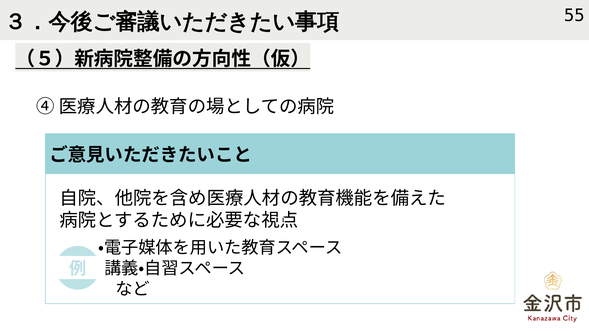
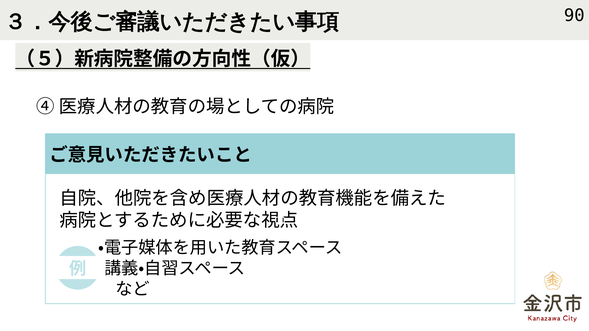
55: 55 -> 90
